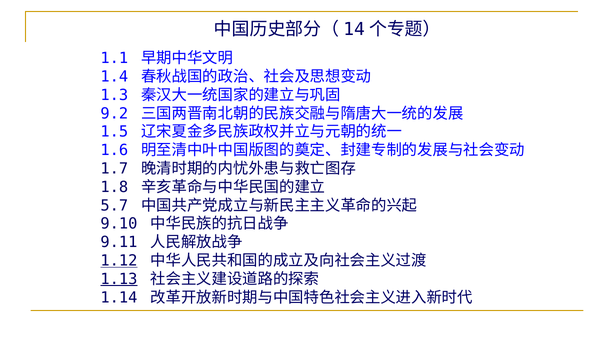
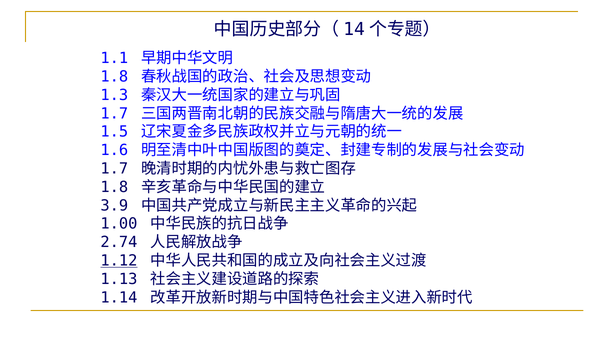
1.4 at (114, 77): 1.4 -> 1.8
9.2 at (114, 114): 9.2 -> 1.7
5.7: 5.7 -> 3.9
9.10: 9.10 -> 1.00
9.11: 9.11 -> 2.74
1.13 underline: present -> none
